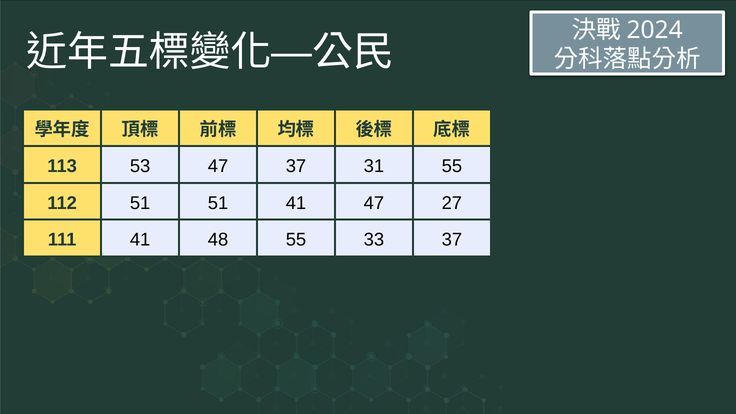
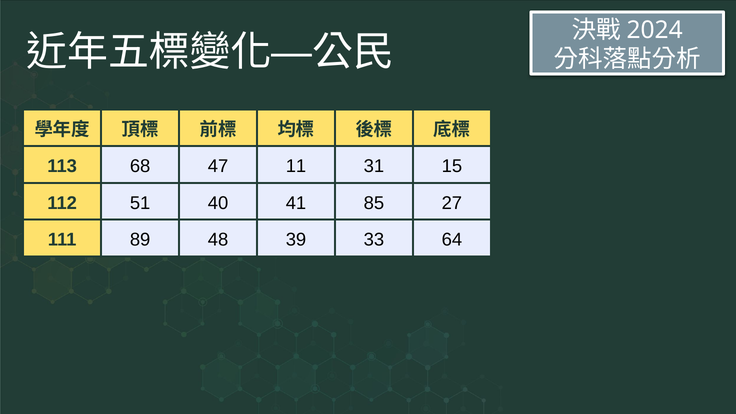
53: 53 -> 68
47 37: 37 -> 11
31 55: 55 -> 15
51 51: 51 -> 40
41 47: 47 -> 85
111 41: 41 -> 89
48 55: 55 -> 39
33 37: 37 -> 64
